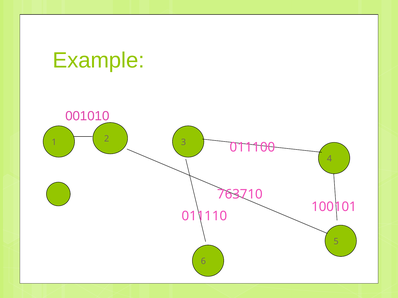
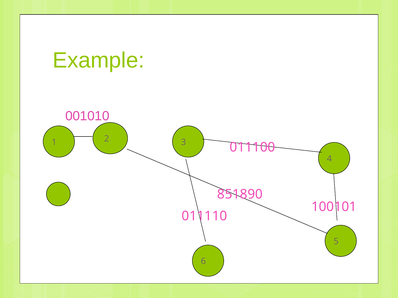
763710: 763710 -> 851890
